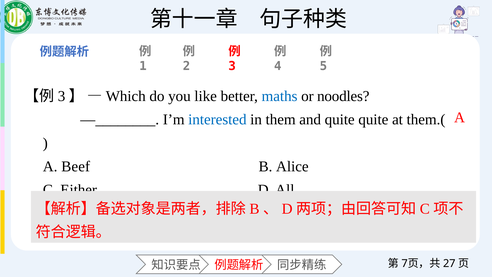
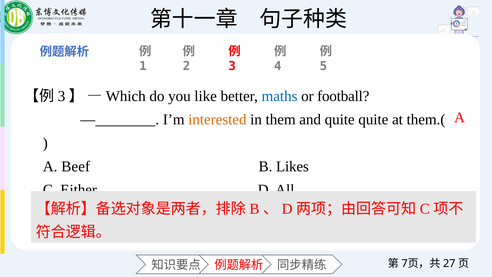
noodles: noodles -> football
interested colour: blue -> orange
Alice: Alice -> Likes
